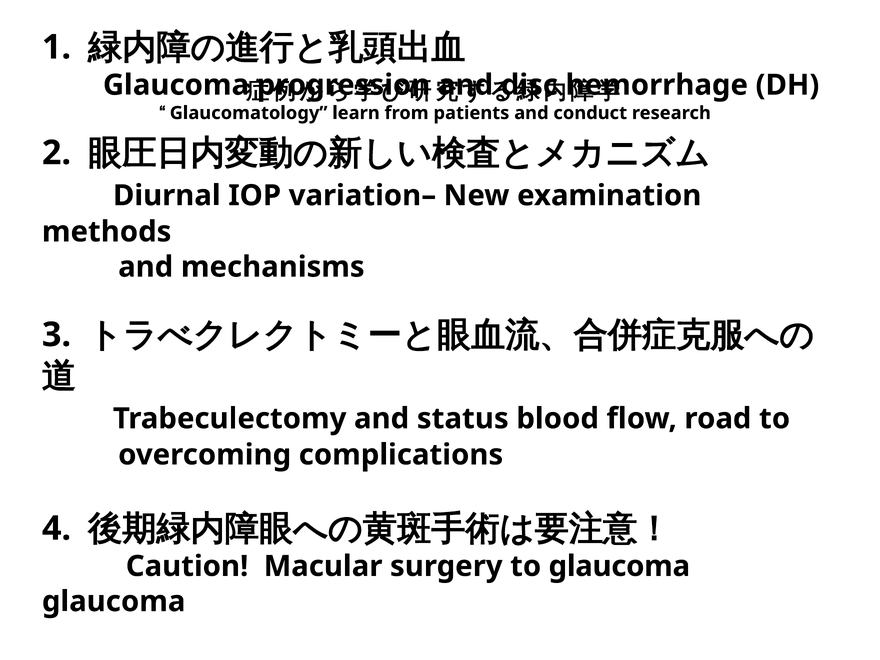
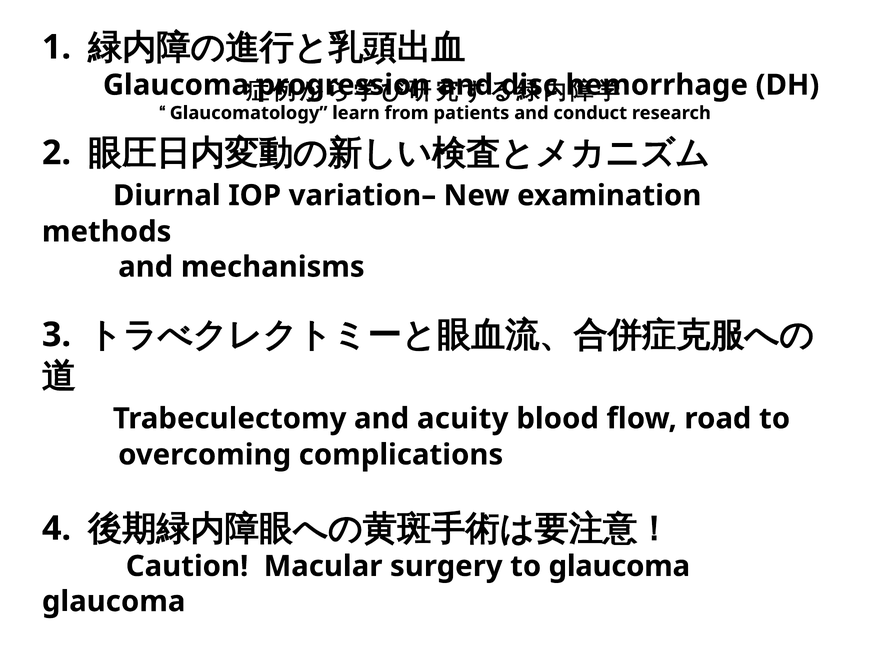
status: status -> acuity
